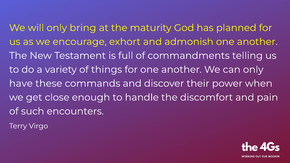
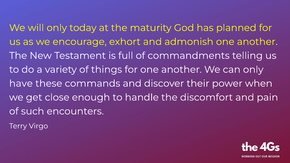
bring: bring -> today
